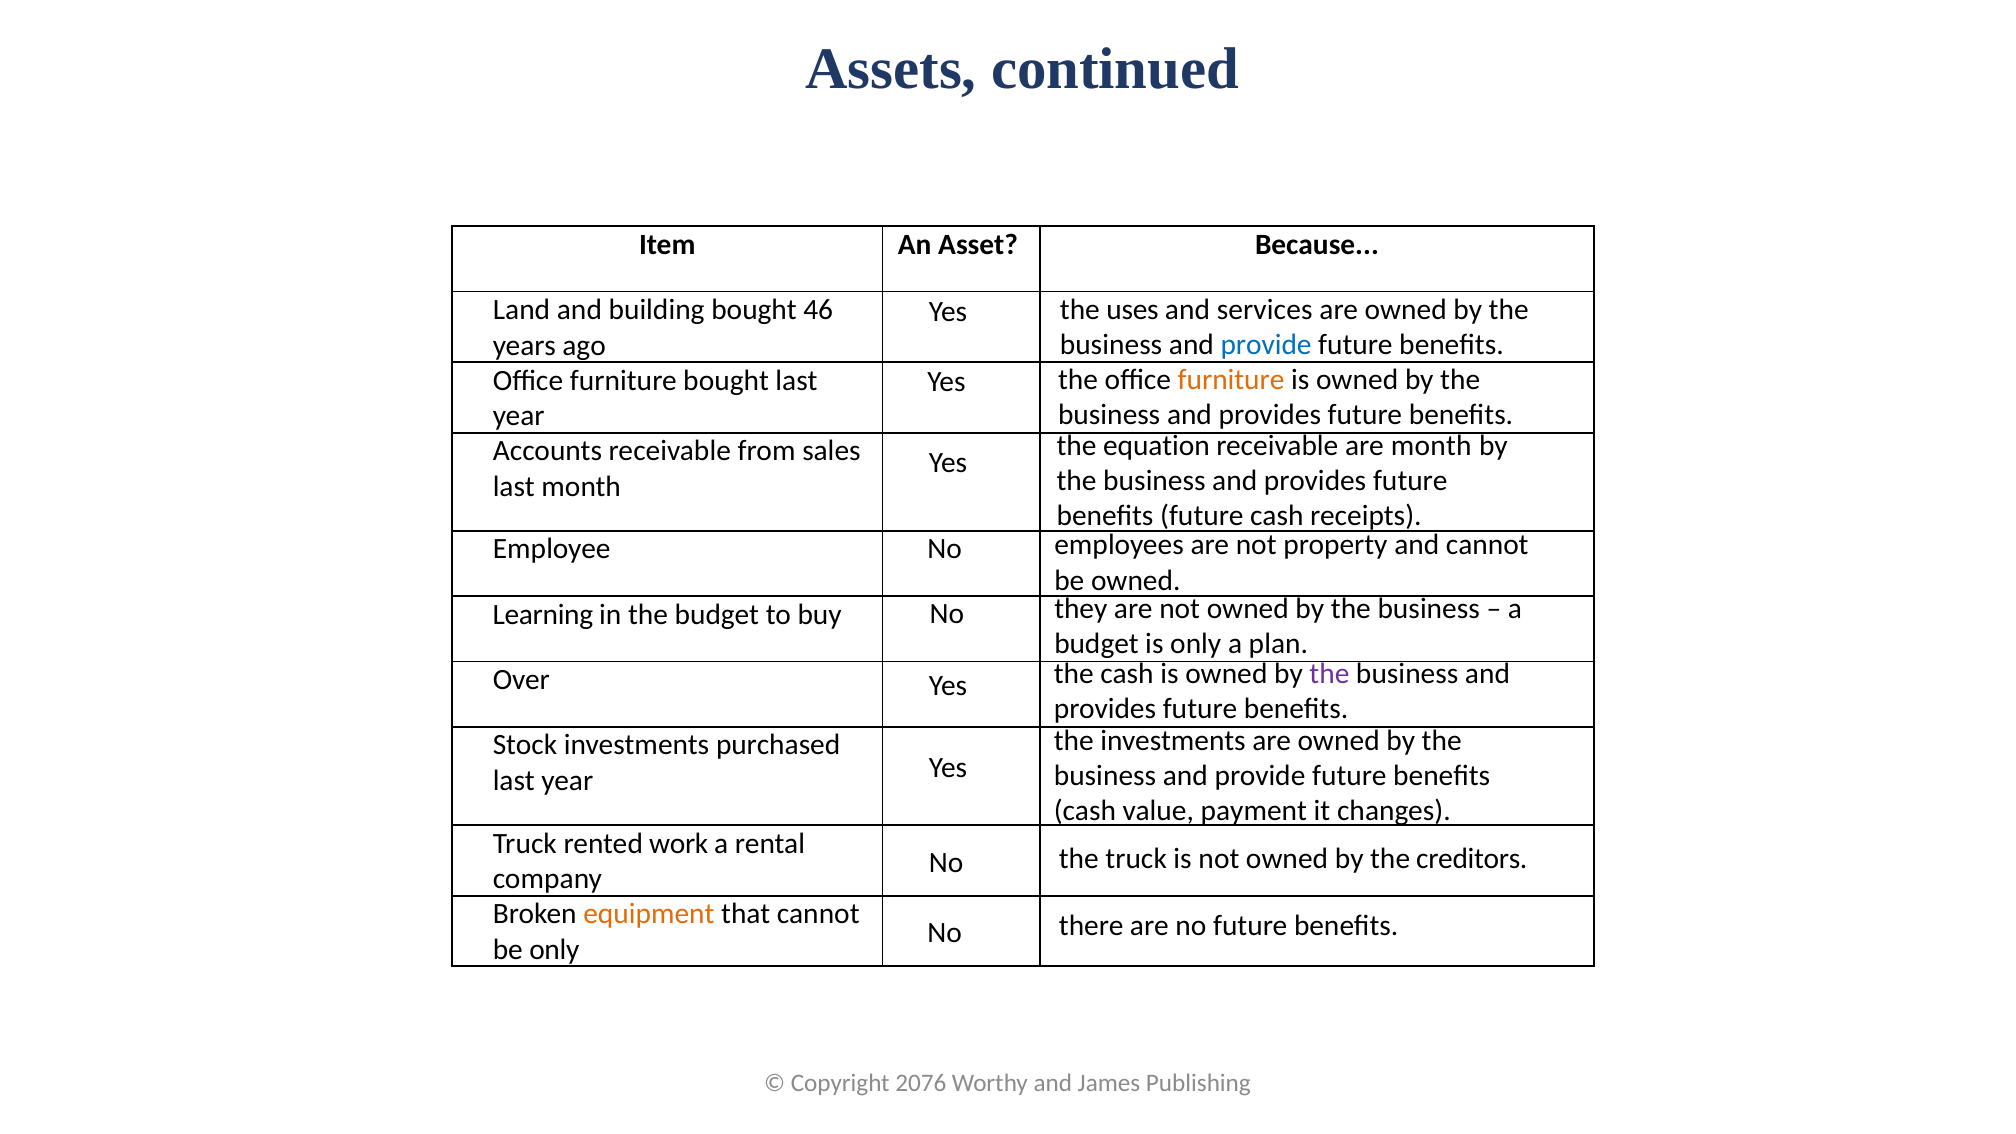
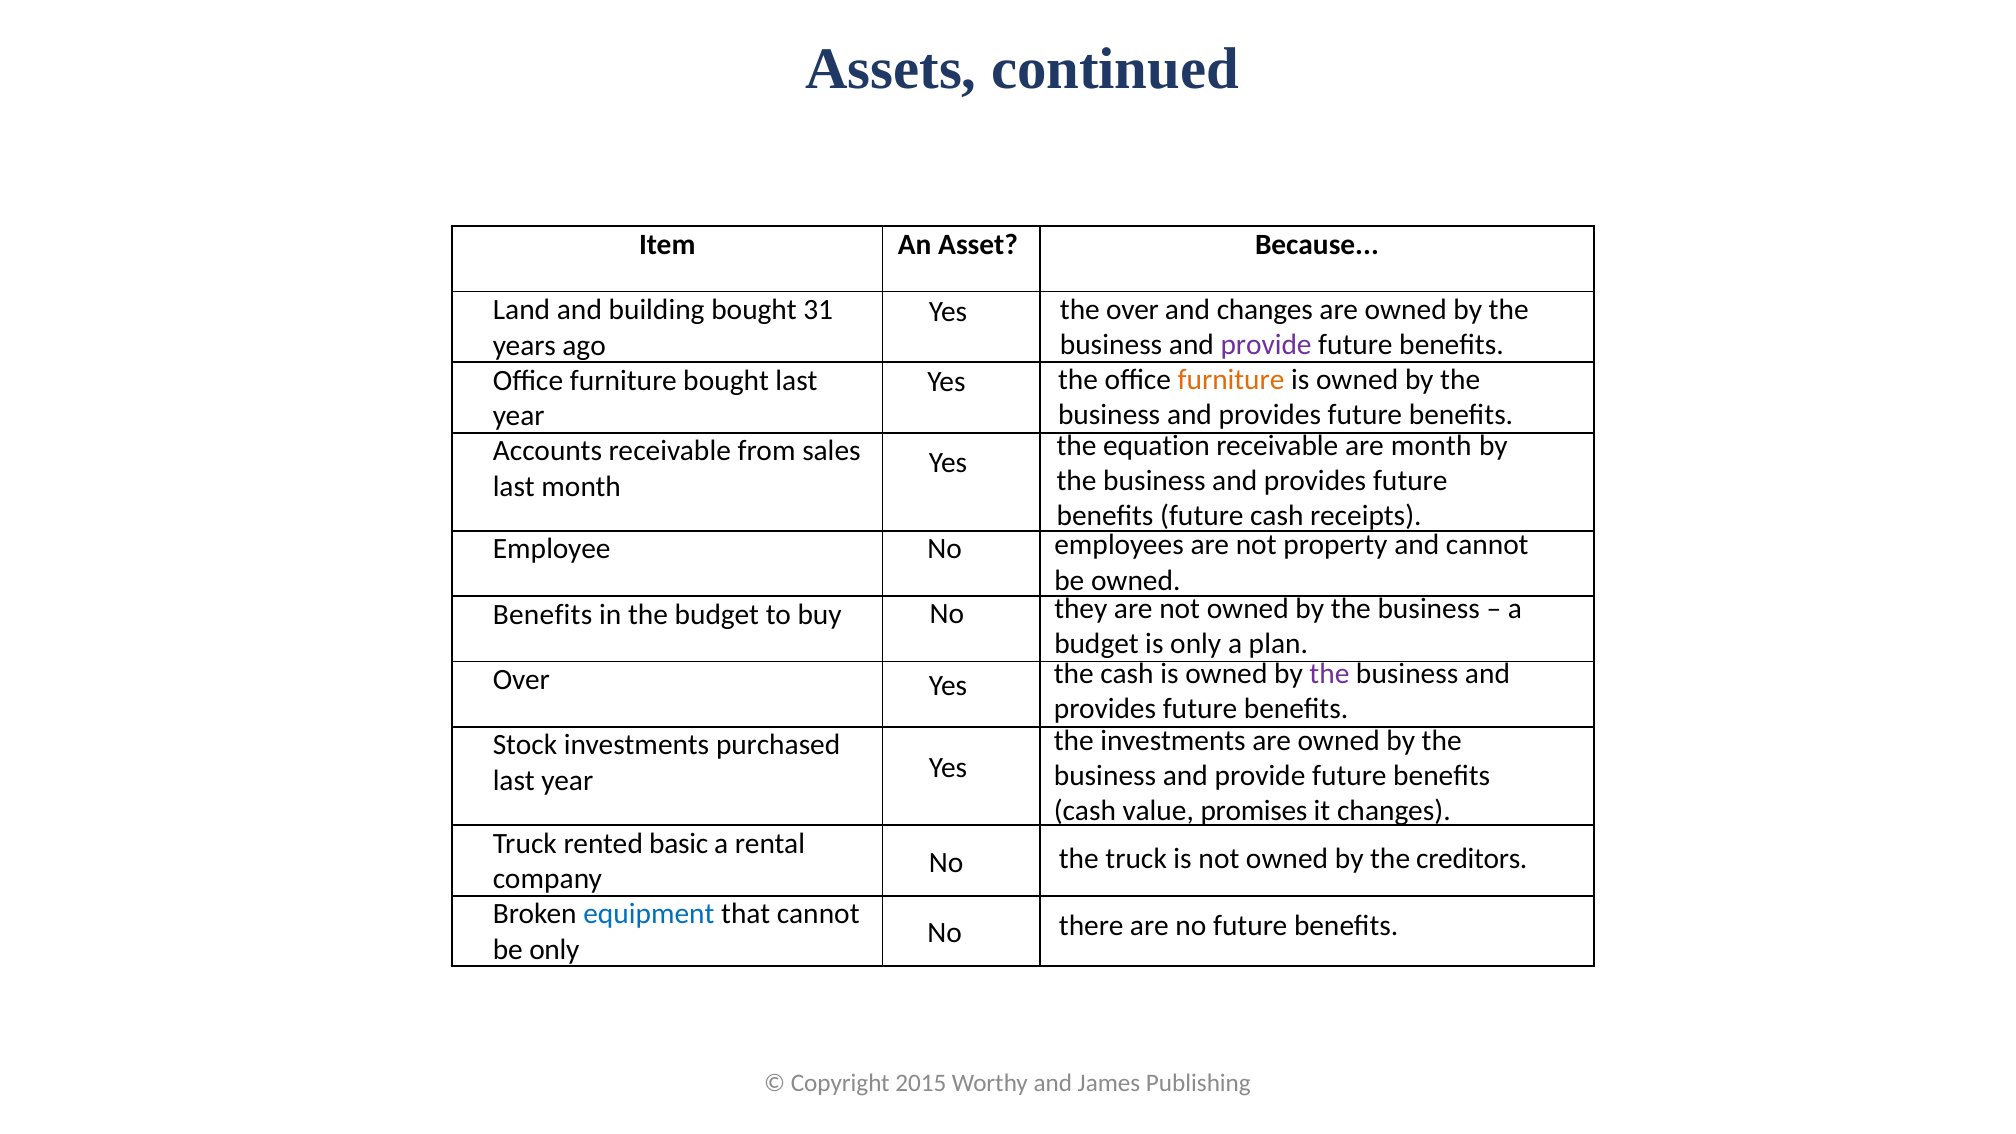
the uses: uses -> over
and services: services -> changes
46: 46 -> 31
provide at (1266, 345) colour: blue -> purple
Learning at (543, 614): Learning -> Benefits
payment: payment -> promises
work: work -> basic
equipment colour: orange -> blue
2076: 2076 -> 2015
